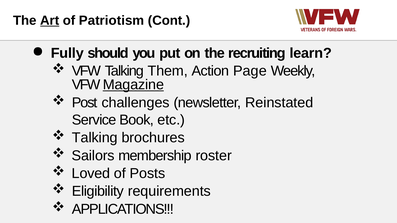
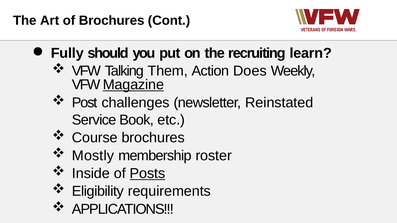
Art underline: present -> none
of Patriotism: Patriotism -> Brochures
Page: Page -> Does
Talking at (95, 138): Talking -> Course
Sailors: Sailors -> Mostly
Loved: Loved -> Inside
Posts underline: none -> present
